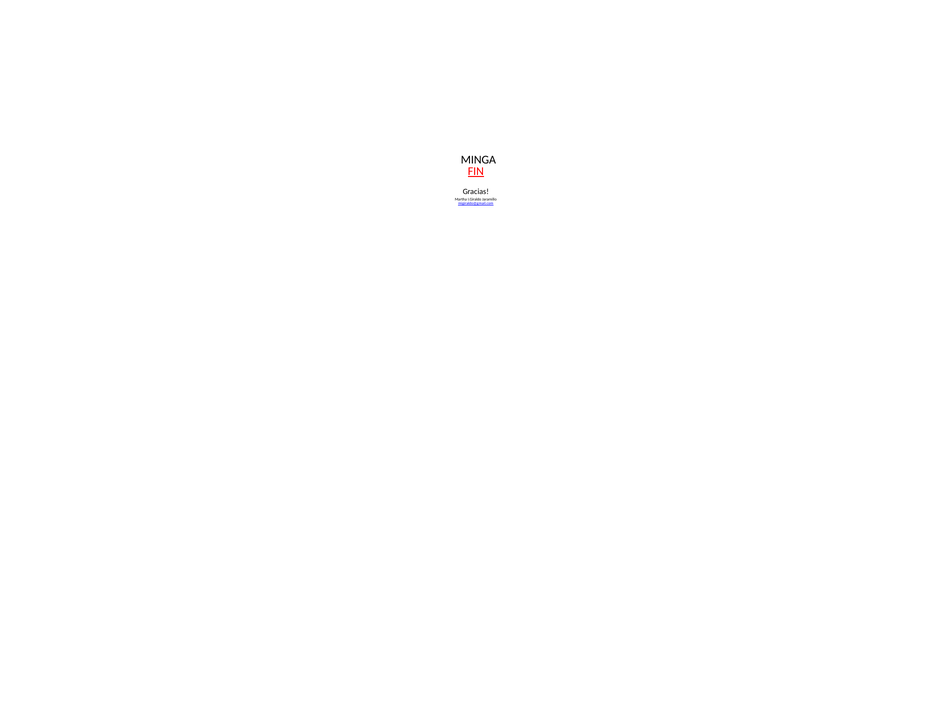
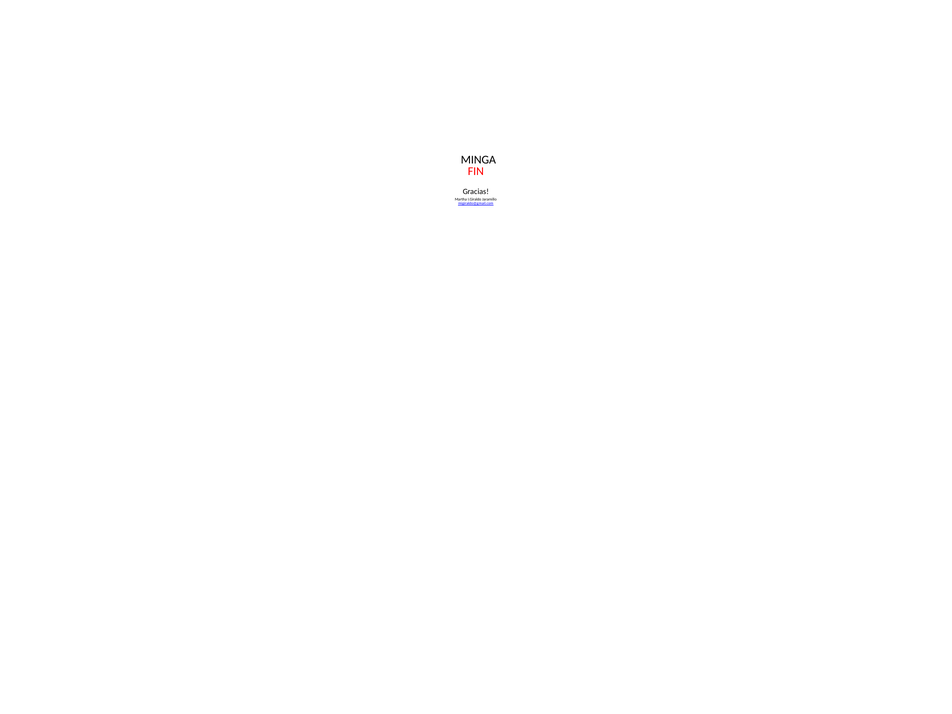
FIN underline: present -> none
